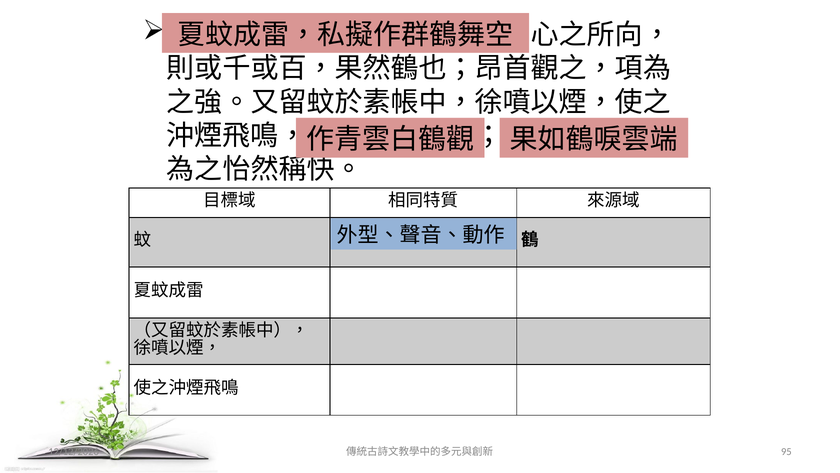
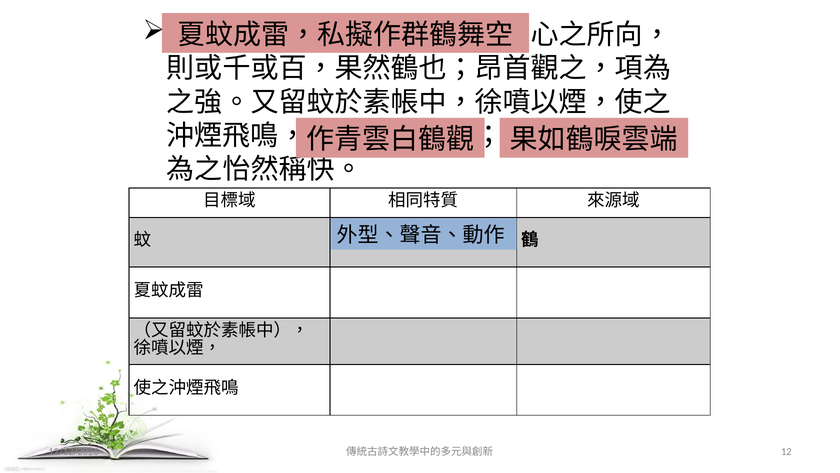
95: 95 -> 12
